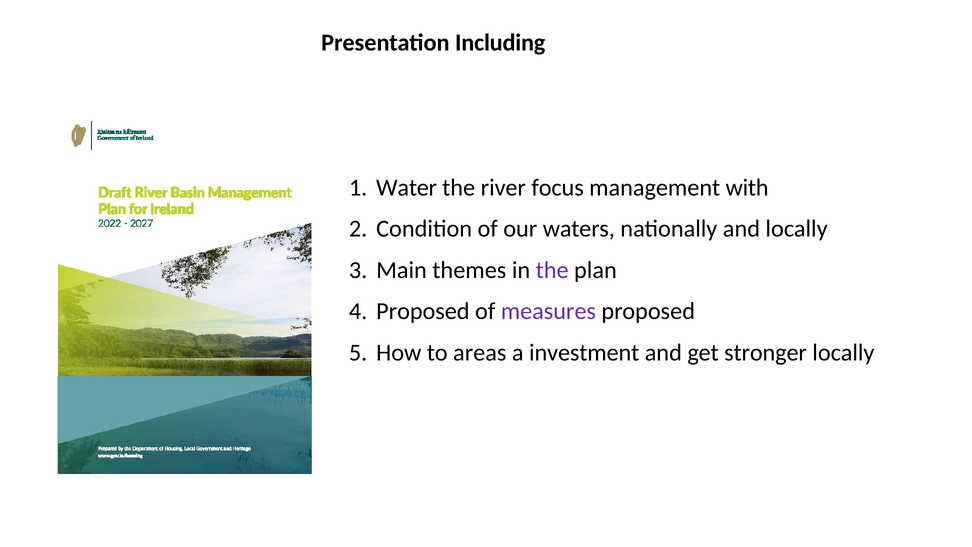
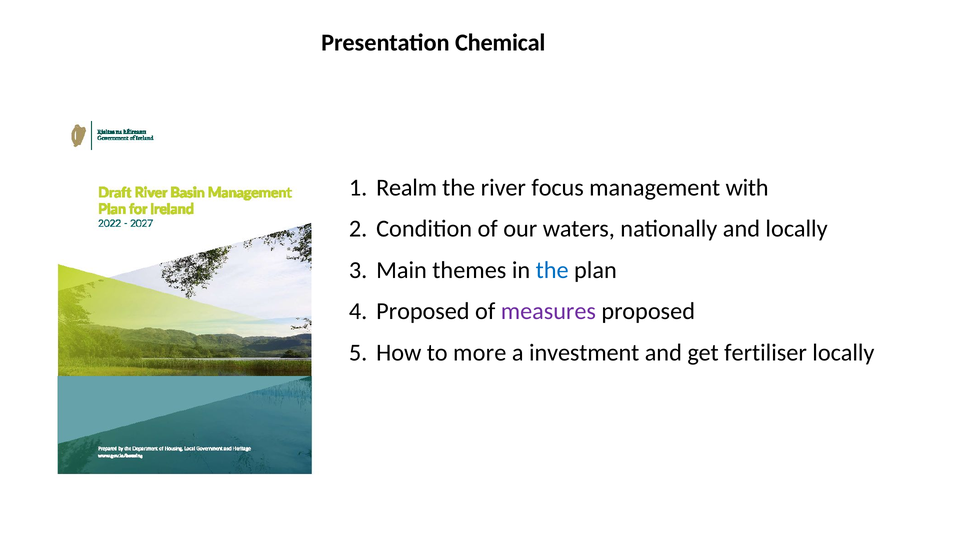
Including: Including -> Chemical
Water: Water -> Realm
the at (552, 270) colour: purple -> blue
areas: areas -> more
stronger: stronger -> fertiliser
